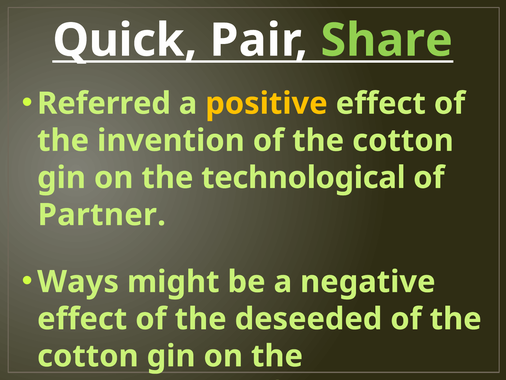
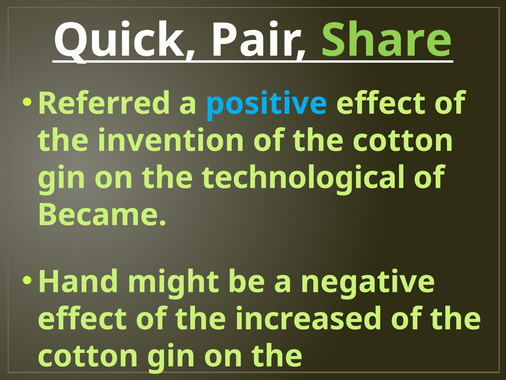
positive colour: yellow -> light blue
Partner: Partner -> Became
Ways: Ways -> Hand
deseeded: deseeded -> increased
